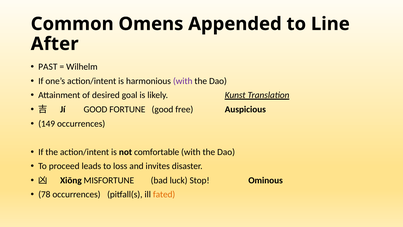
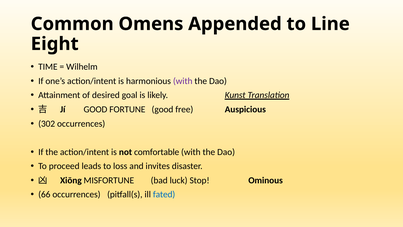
After: After -> Eight
PAST: PAST -> TIME
149: 149 -> 302
78: 78 -> 66
fated colour: orange -> blue
